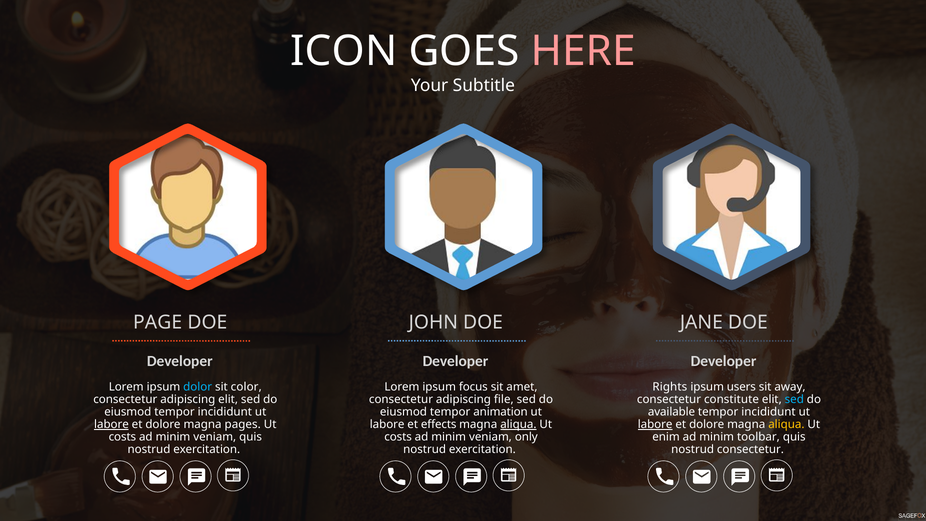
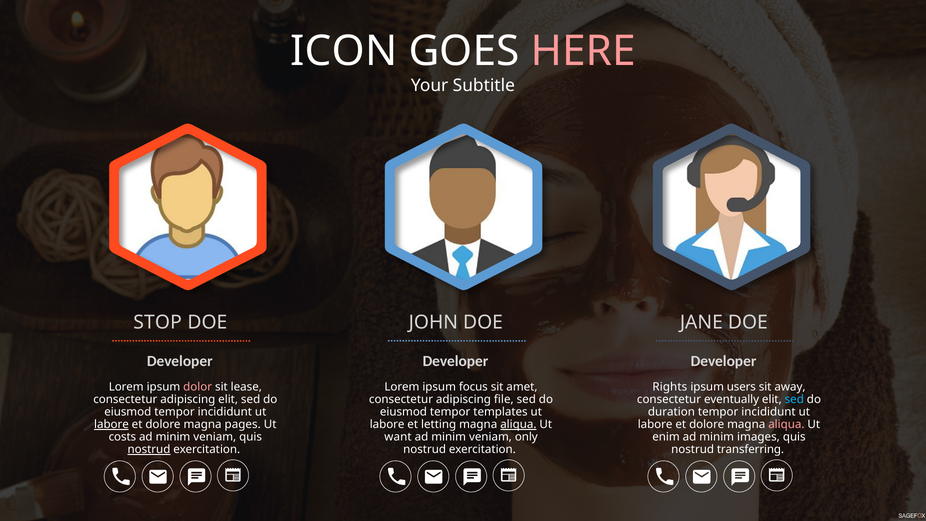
PAGE: PAGE -> STOP
dolor colour: light blue -> pink
color: color -> lease
constitute: constitute -> eventually
animation: animation -> templates
available: available -> duration
effects: effects -> letting
labore at (655, 424) underline: present -> none
aliqua at (786, 424) colour: yellow -> pink
costs at (398, 437): costs -> want
toolbar: toolbar -> images
nostrud at (149, 449) underline: none -> present
nostrud consectetur: consectetur -> transferring
